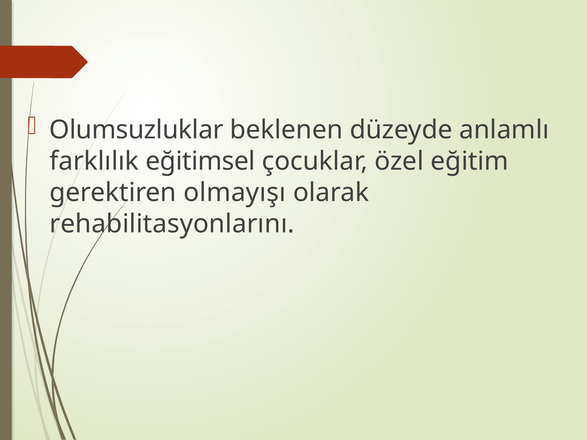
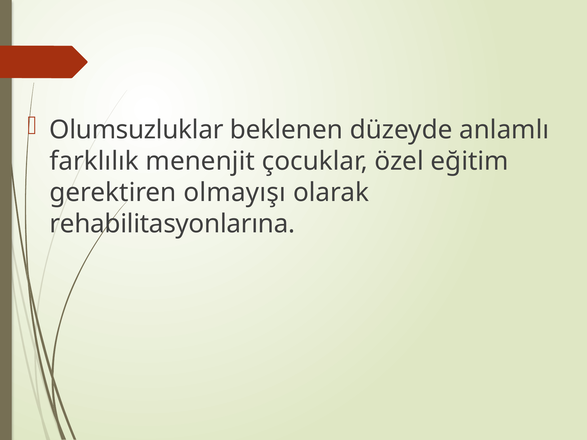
eğitimsel: eğitimsel -> menenjit
rehabilitasyonlarını: rehabilitasyonlarını -> rehabilitasyonlarına
